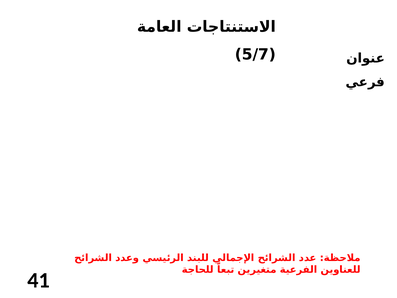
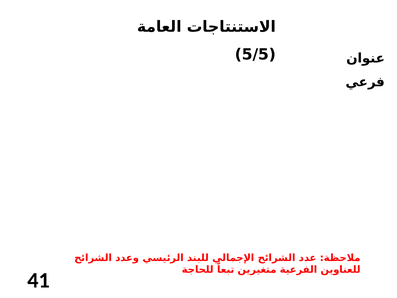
5/7: 5/7 -> 5/5
